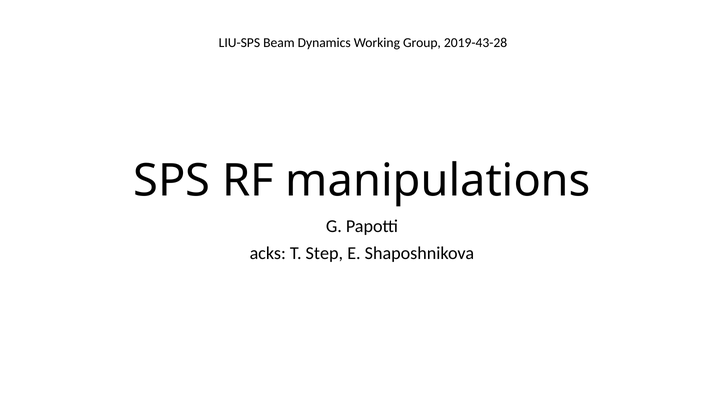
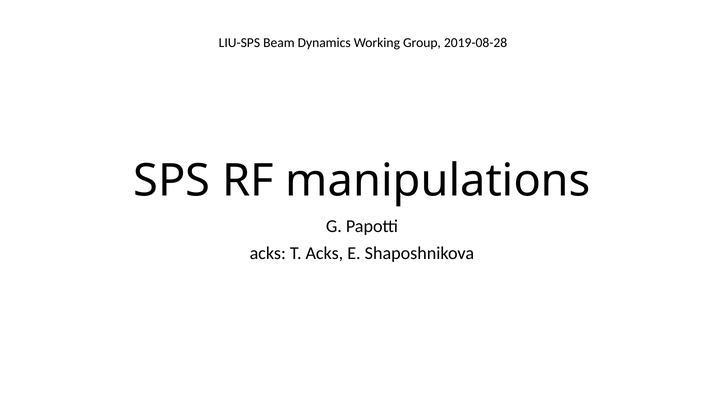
2019-43-28: 2019-43-28 -> 2019-08-28
T Step: Step -> Acks
